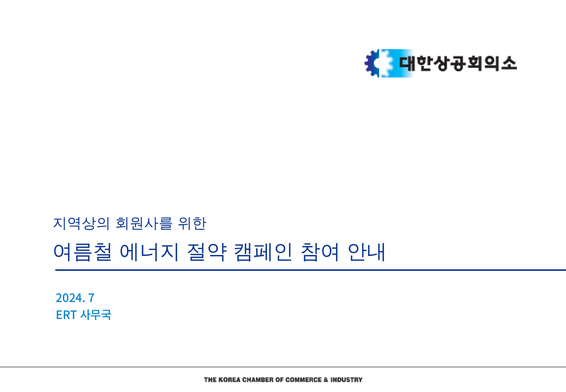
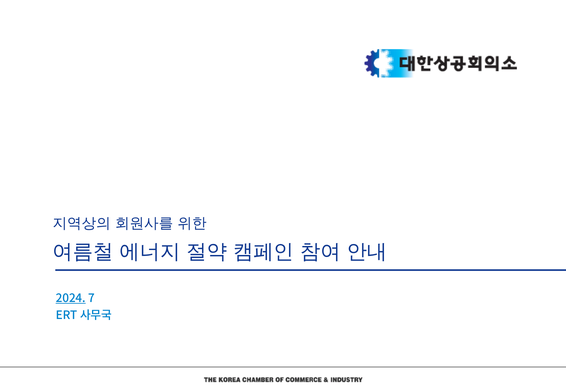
2024 underline: none -> present
